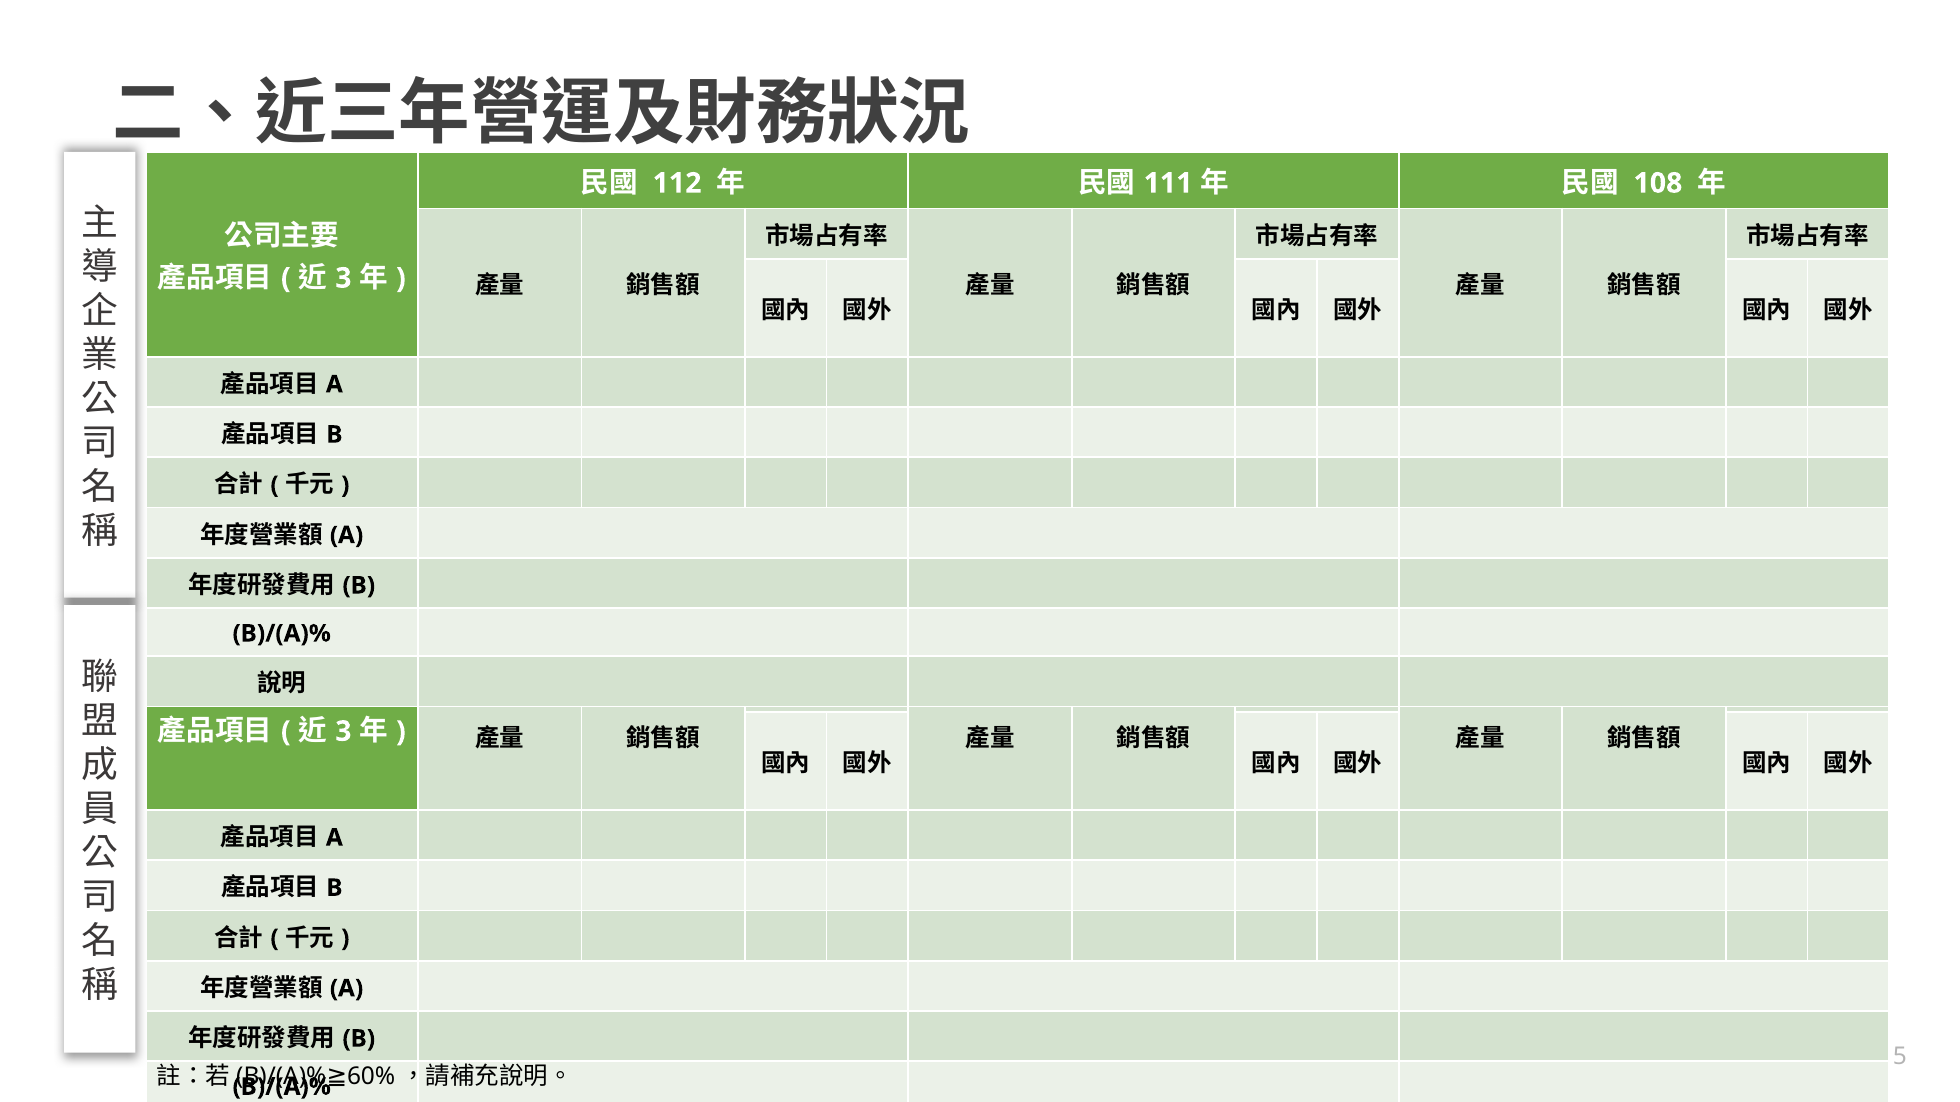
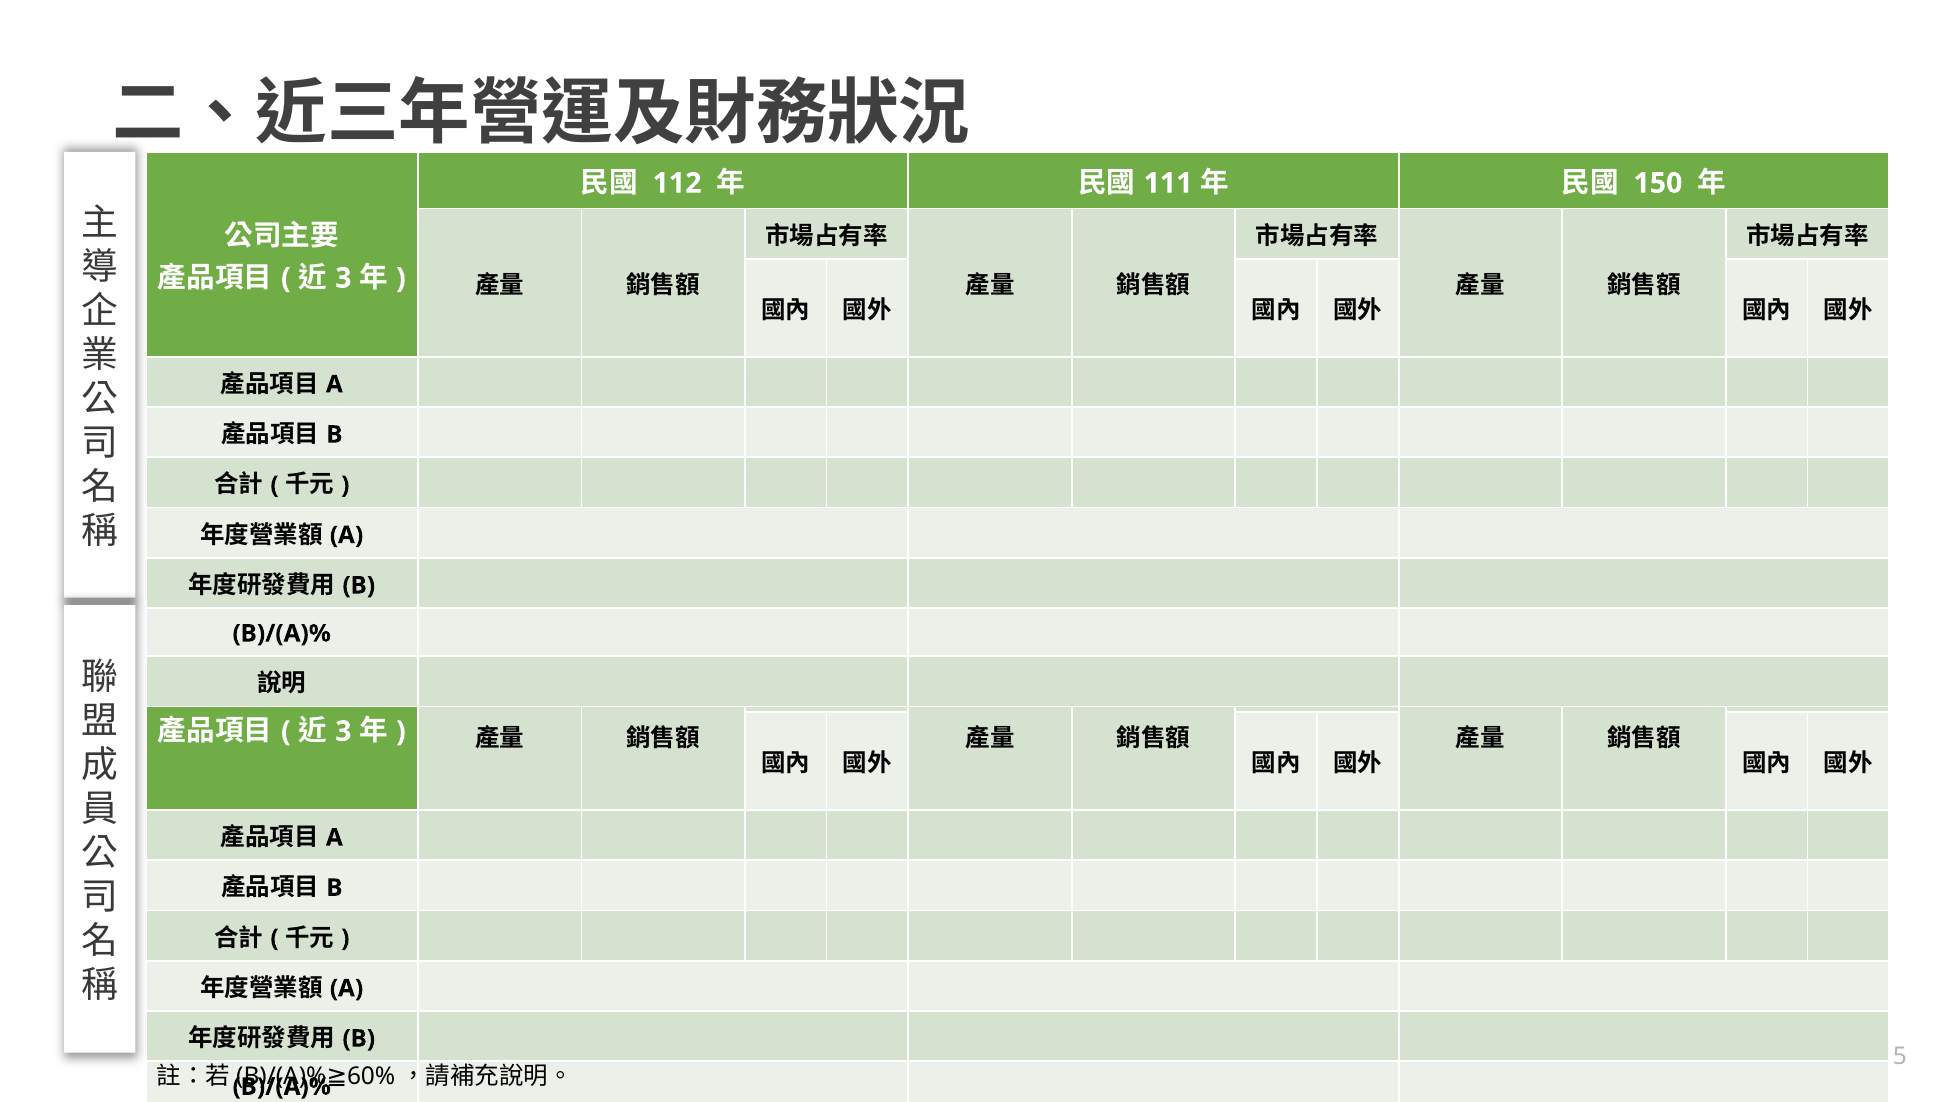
108: 108 -> 150
